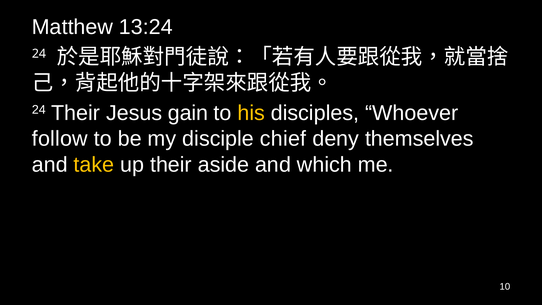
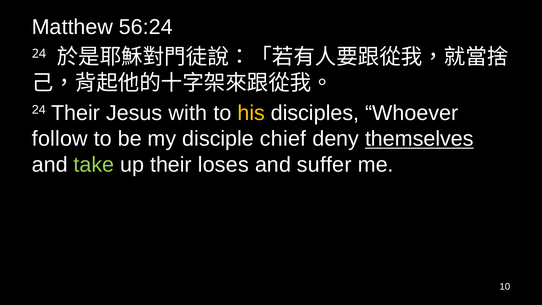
13:24: 13:24 -> 56:24
gain: gain -> with
themselves underline: none -> present
take colour: yellow -> light green
aside: aside -> loses
which: which -> suffer
